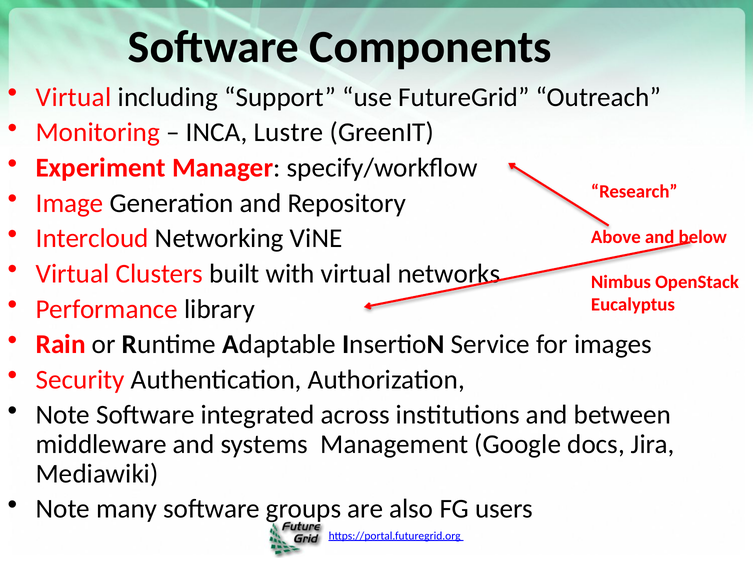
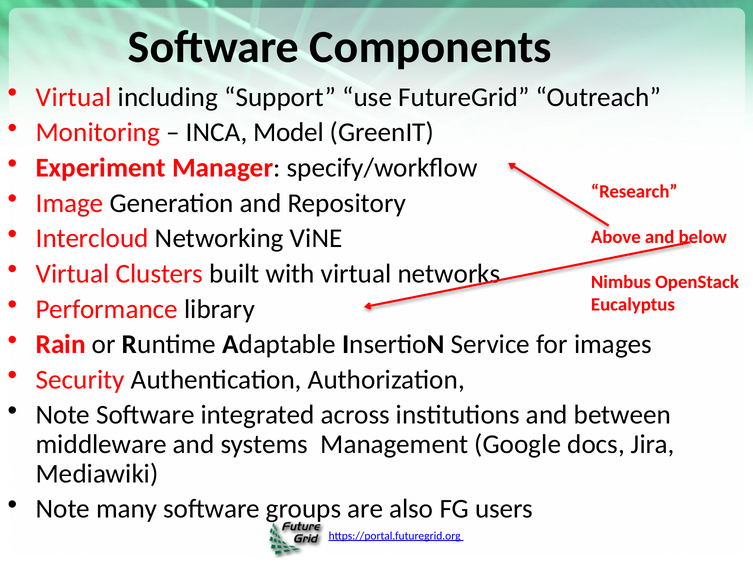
Lustre: Lustre -> Model
